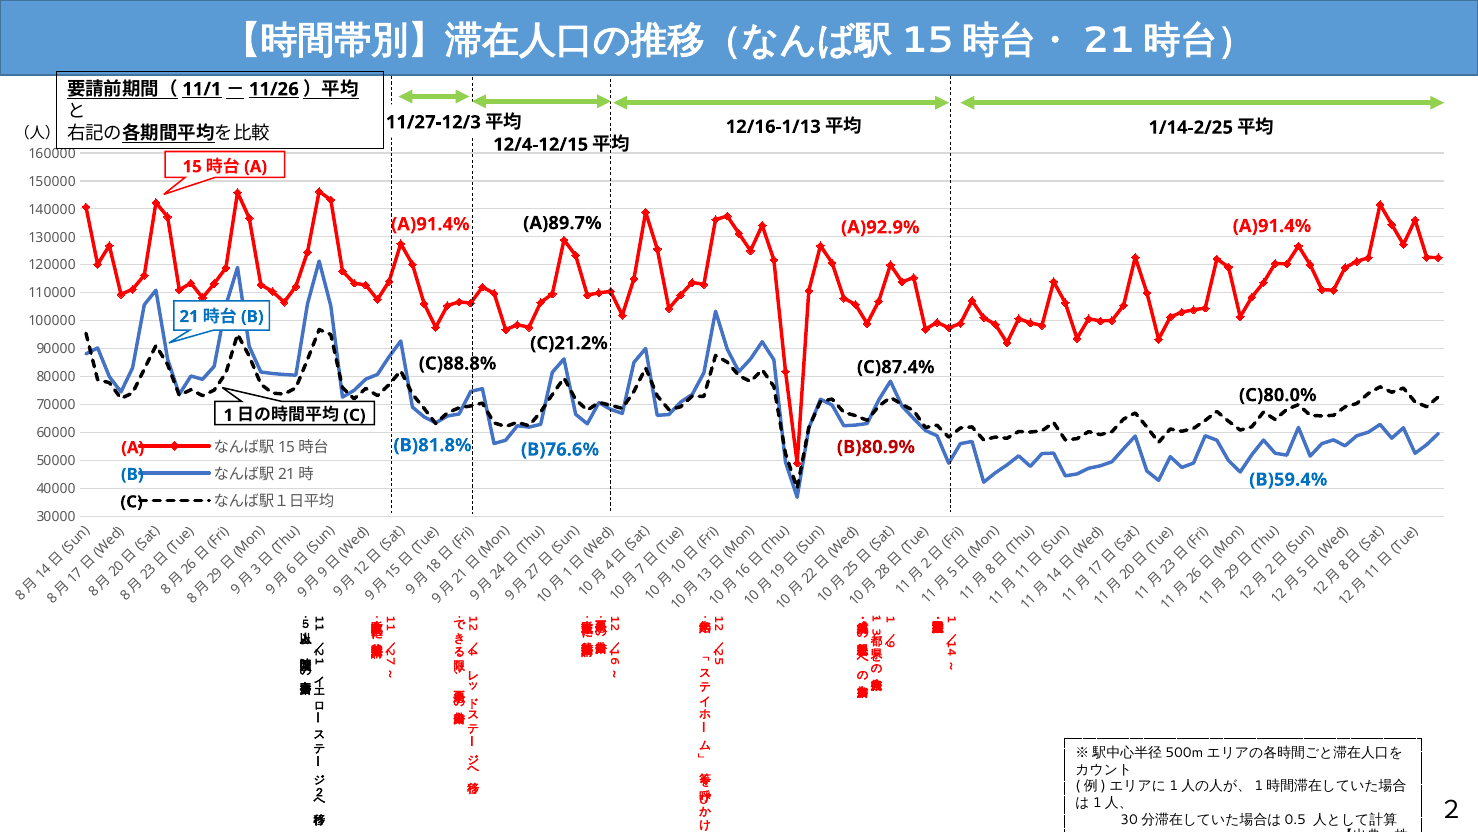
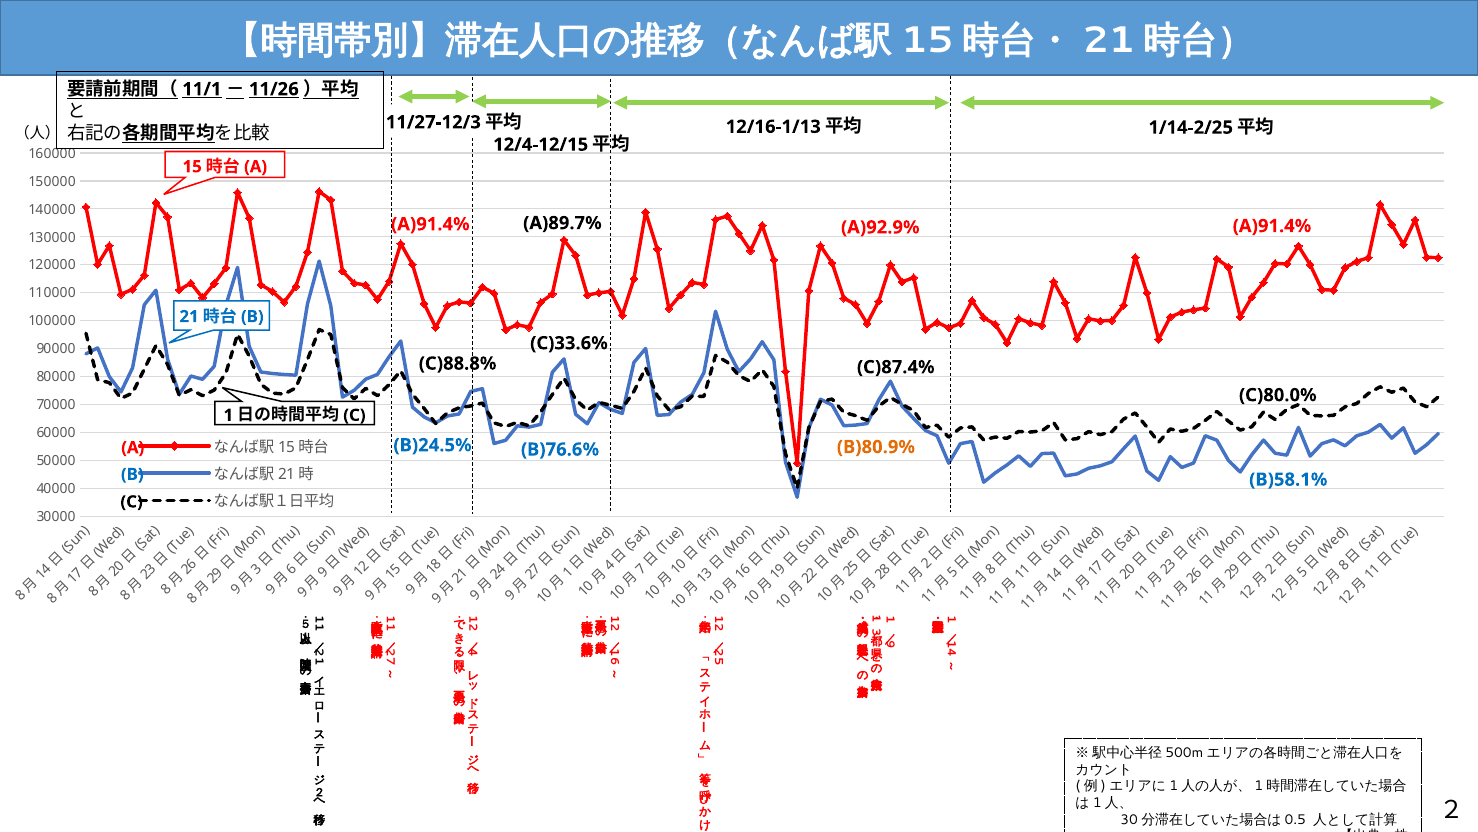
C)21.2%: C)21.2% -> C)33.6%
B)81.8%: B)81.8% -> B)24.5%
B)80.9% colour: red -> orange
B)59.4%: B)59.4% -> B)58.1%
